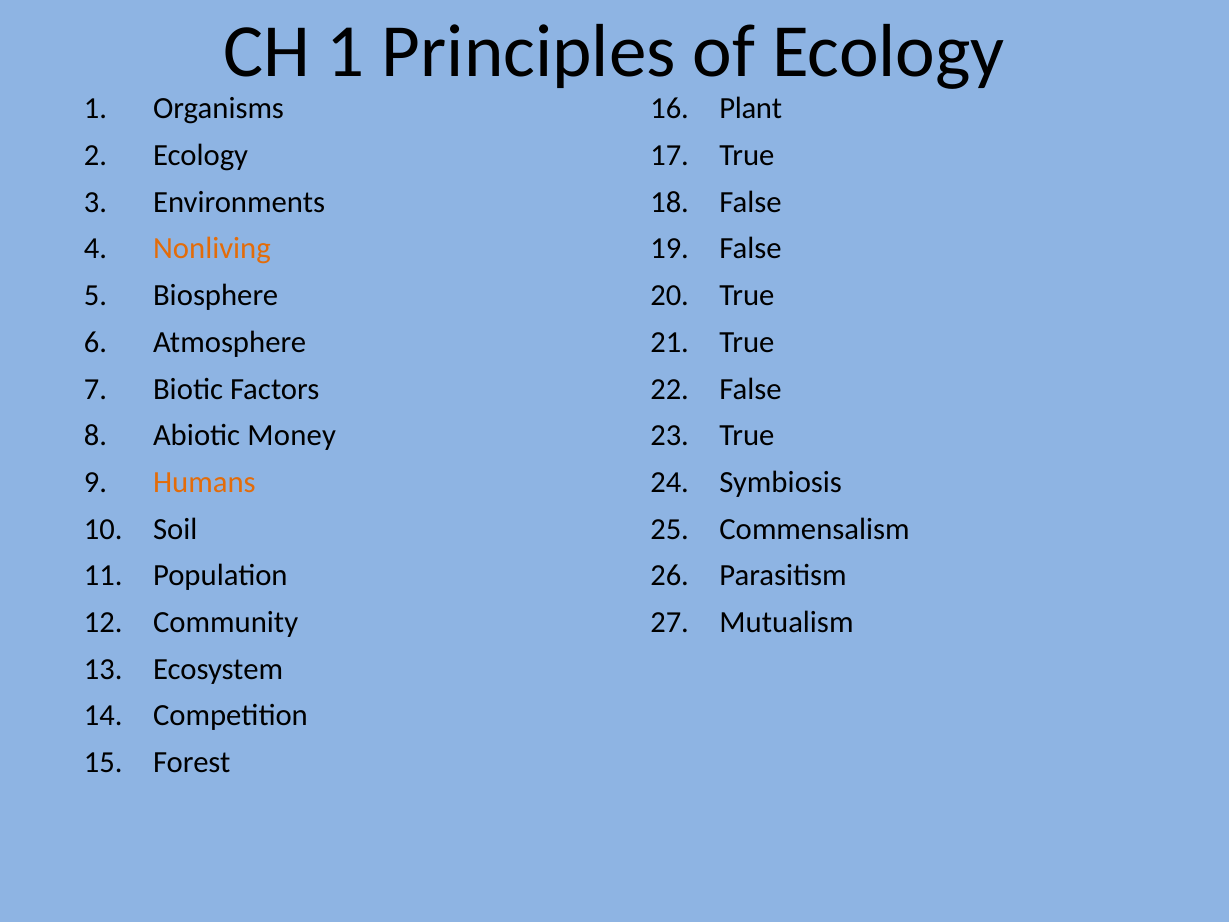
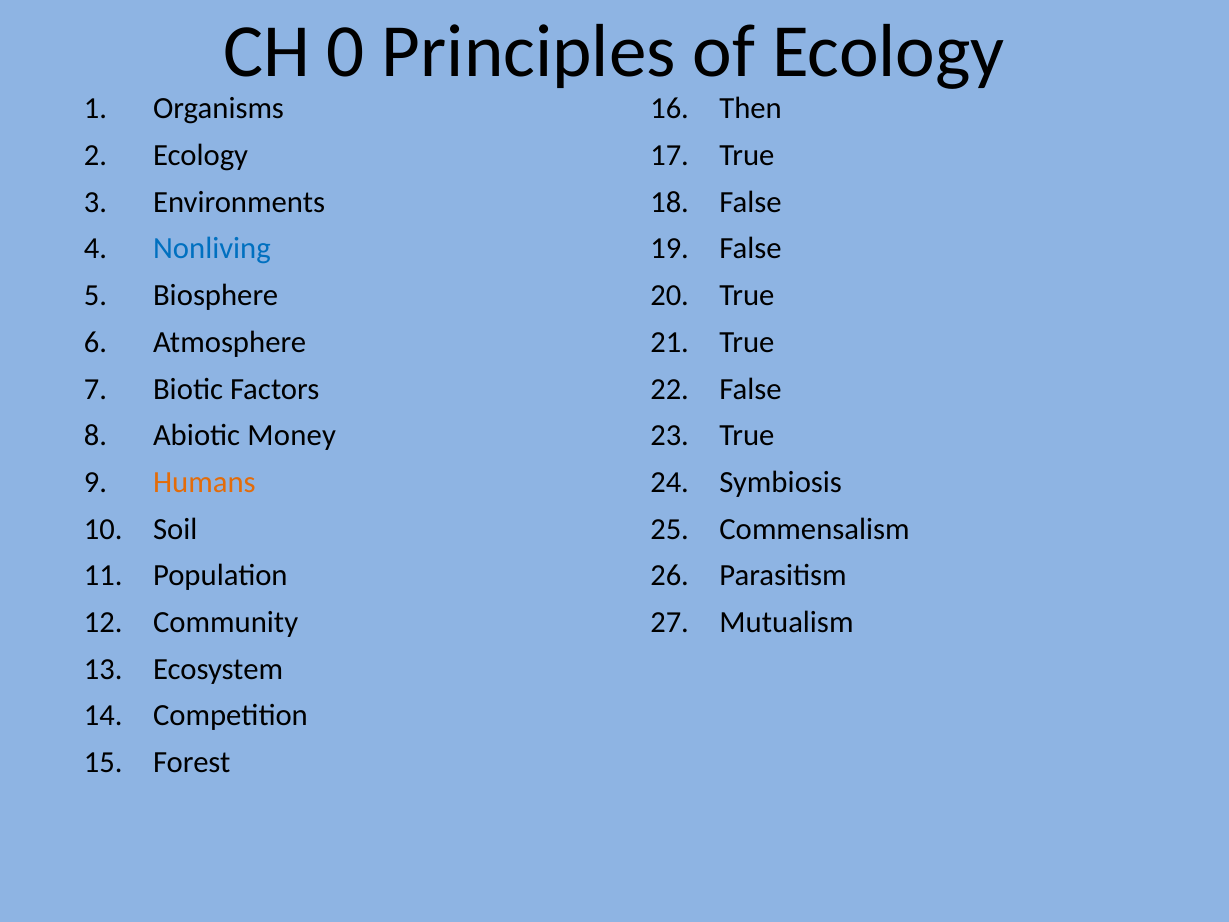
CH 1: 1 -> 0
Plant: Plant -> Then
Nonliving colour: orange -> blue
